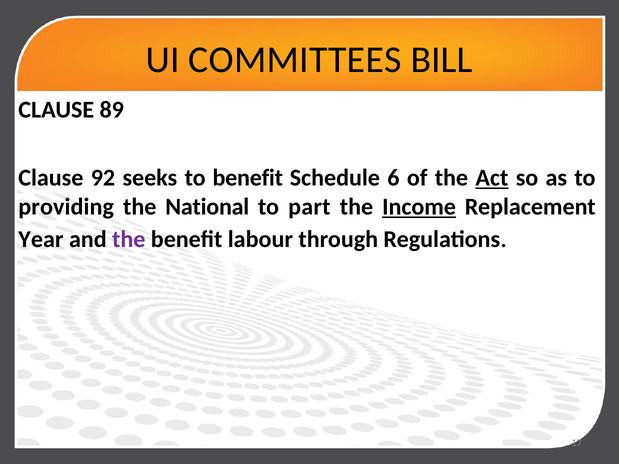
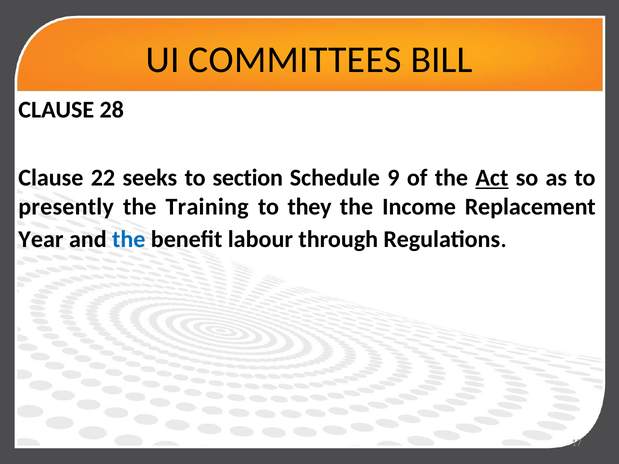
89: 89 -> 28
92: 92 -> 22
to benefit: benefit -> section
6: 6 -> 9
providing: providing -> presently
National: National -> Training
part: part -> they
Income underline: present -> none
the at (129, 239) colour: purple -> blue
